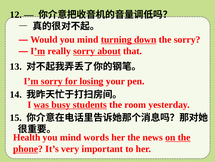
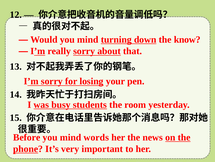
the sorry: sorry -> know
Health: Health -> Before
